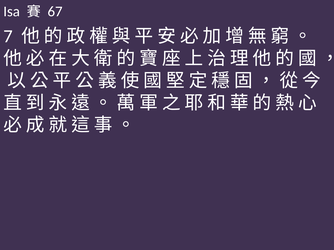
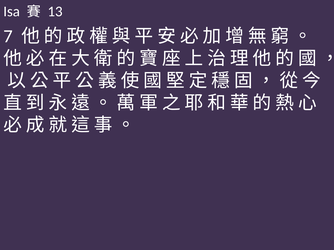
67: 67 -> 13
